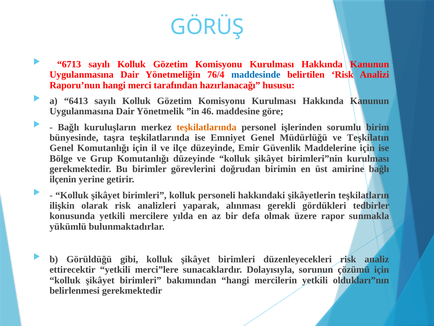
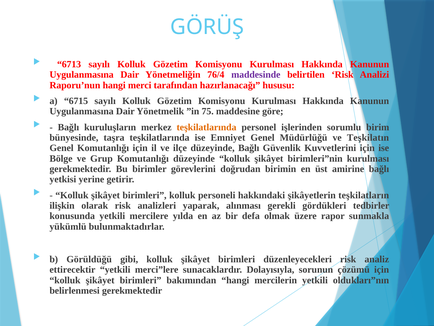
maddesinde colour: blue -> purple
6413: 6413 -> 6715
46: 46 -> 75
düzeyinde Emir: Emir -> Bağlı
Maddelerine: Maddelerine -> Kuvvetlerini
ilçenin: ilçenin -> yetkisi
